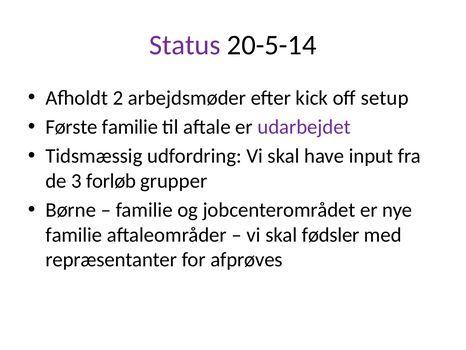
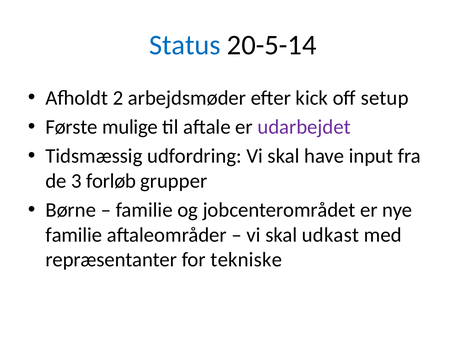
Status colour: purple -> blue
Første familie: familie -> mulige
fødsler: fødsler -> udkast
afprøves: afprøves -> tekniske
